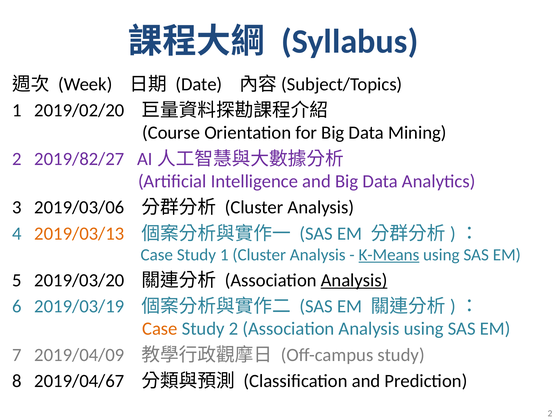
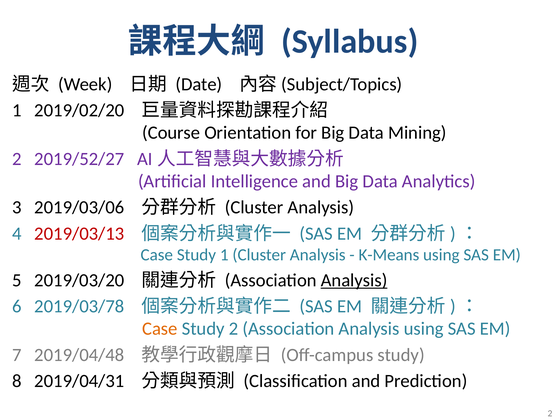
2019/82/27: 2019/82/27 -> 2019/52/27
2019/03/13 colour: orange -> red
K-Means underline: present -> none
2019/03/19: 2019/03/19 -> 2019/03/78
2019/04/09: 2019/04/09 -> 2019/04/48
2019/04/67: 2019/04/67 -> 2019/04/31
